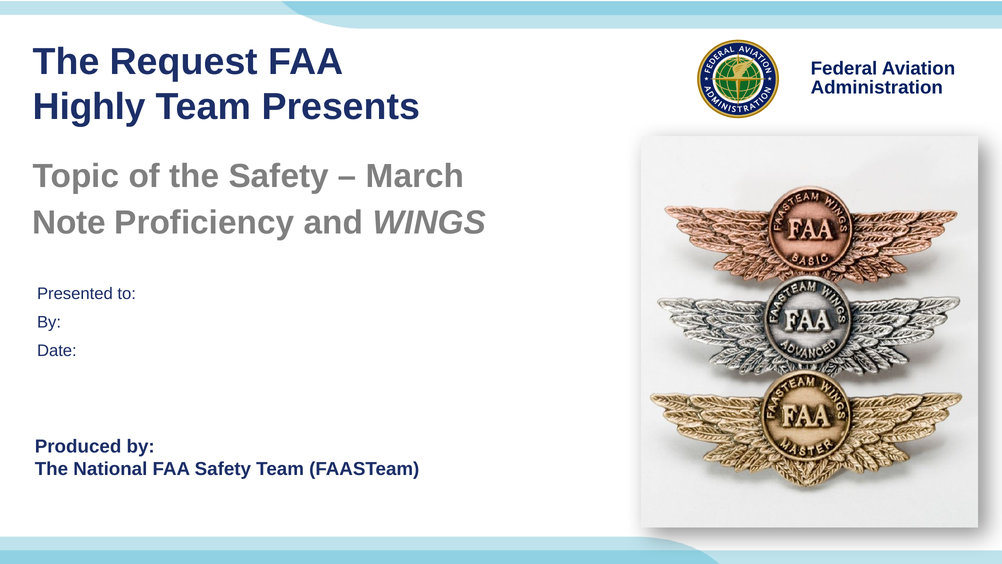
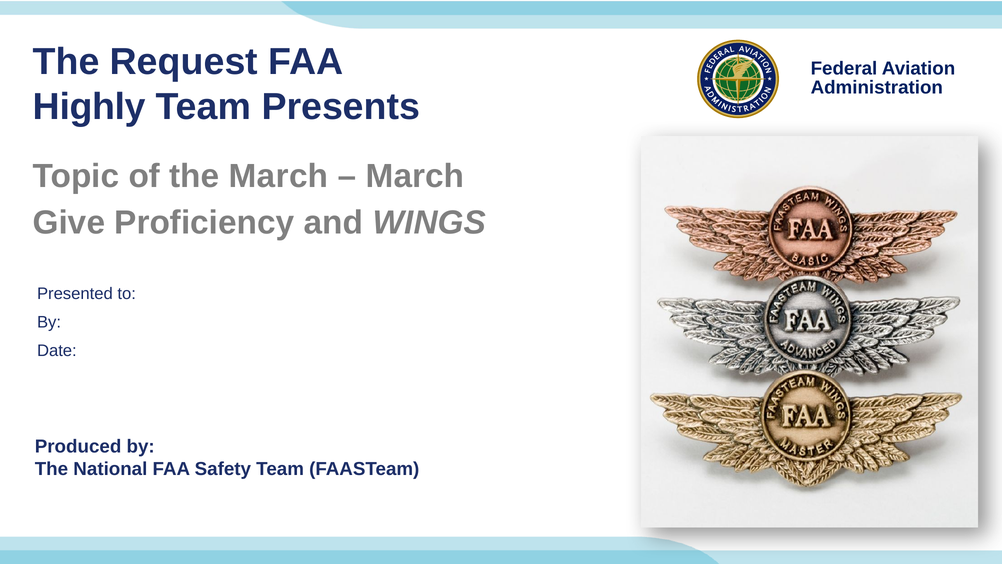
the Safety: Safety -> March
Note: Note -> Give
